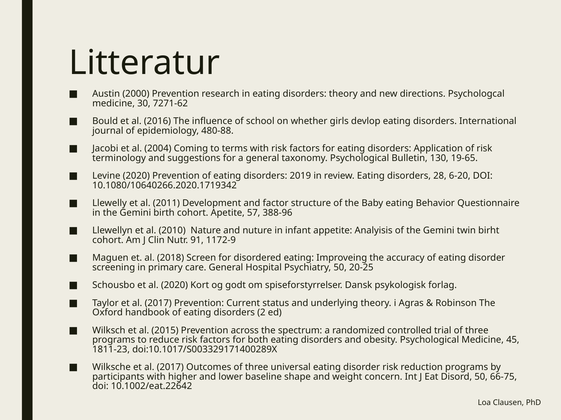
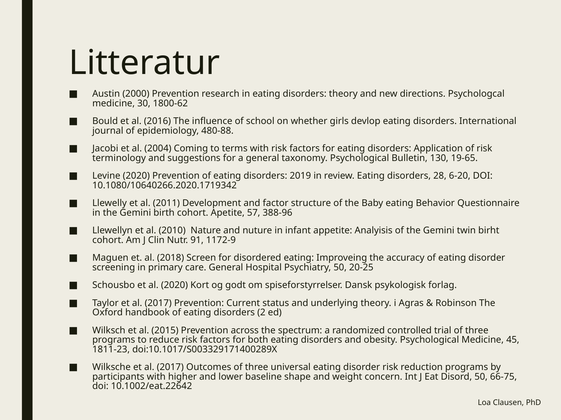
7271-62: 7271-62 -> 1800-62
